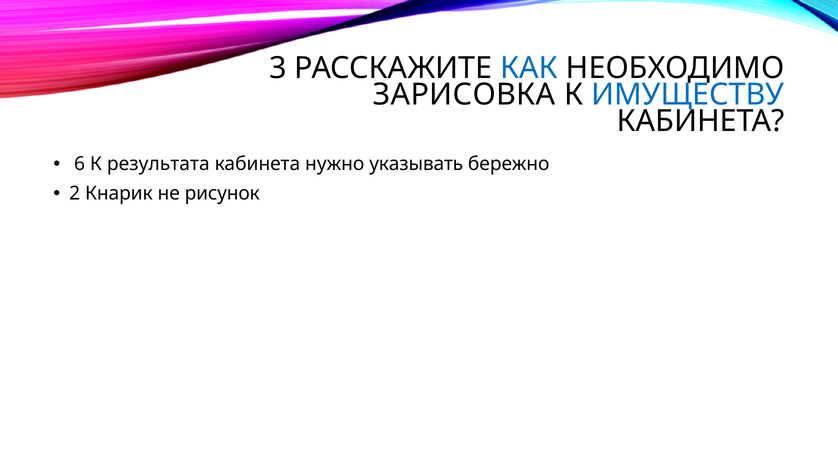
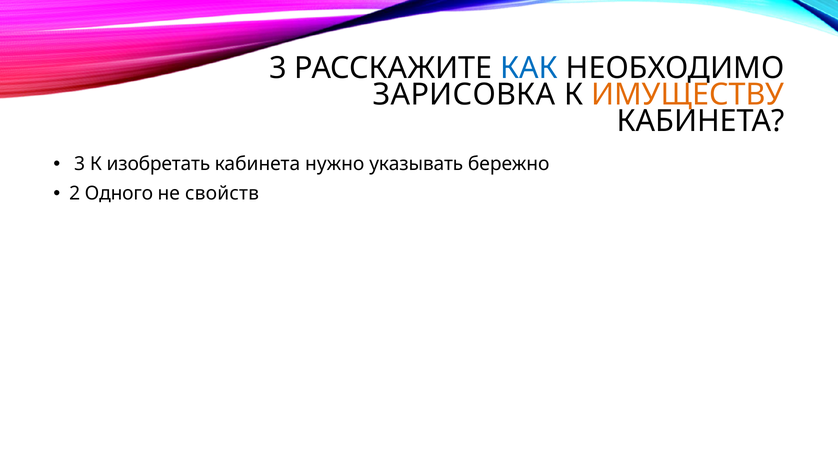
ИМУЩЕСТВУ colour: blue -> orange
6 at (80, 164): 6 -> 3
результата: результата -> изобретать
Кнарик: Кнарик -> Одного
рисунок: рисунок -> свойств
